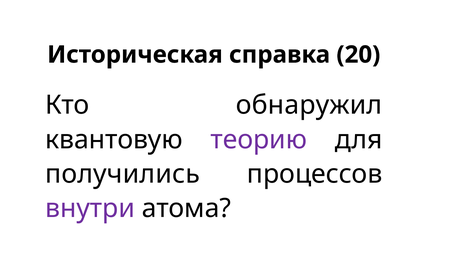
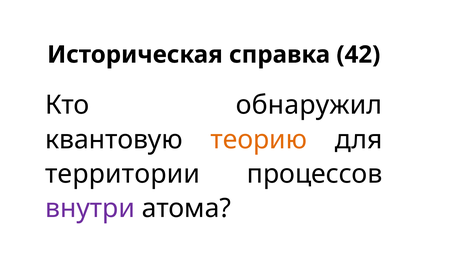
20: 20 -> 42
теорию colour: purple -> orange
получились: получились -> территории
